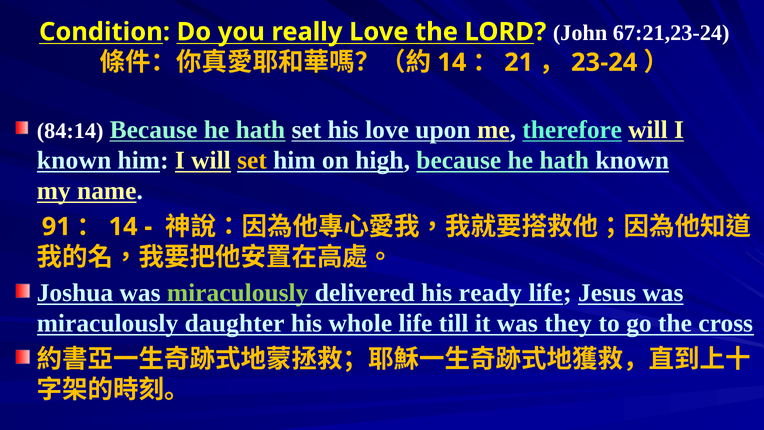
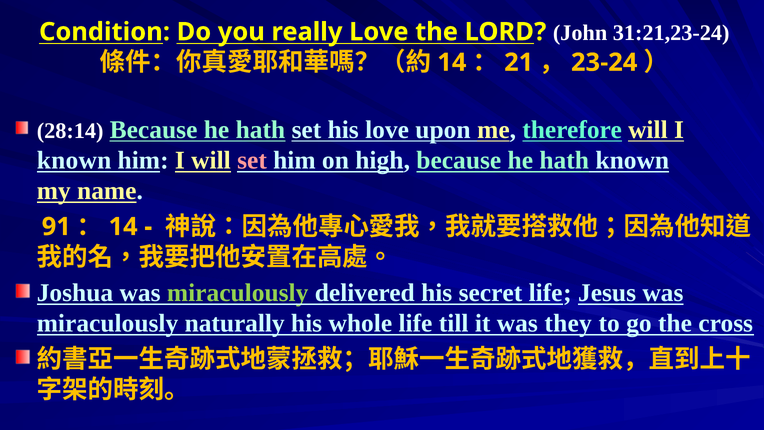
67:21,23-24: 67:21,23-24 -> 31:21,23-24
84:14: 84:14 -> 28:14
set at (252, 160) colour: yellow -> pink
ready: ready -> secret
daughter: daughter -> naturally
